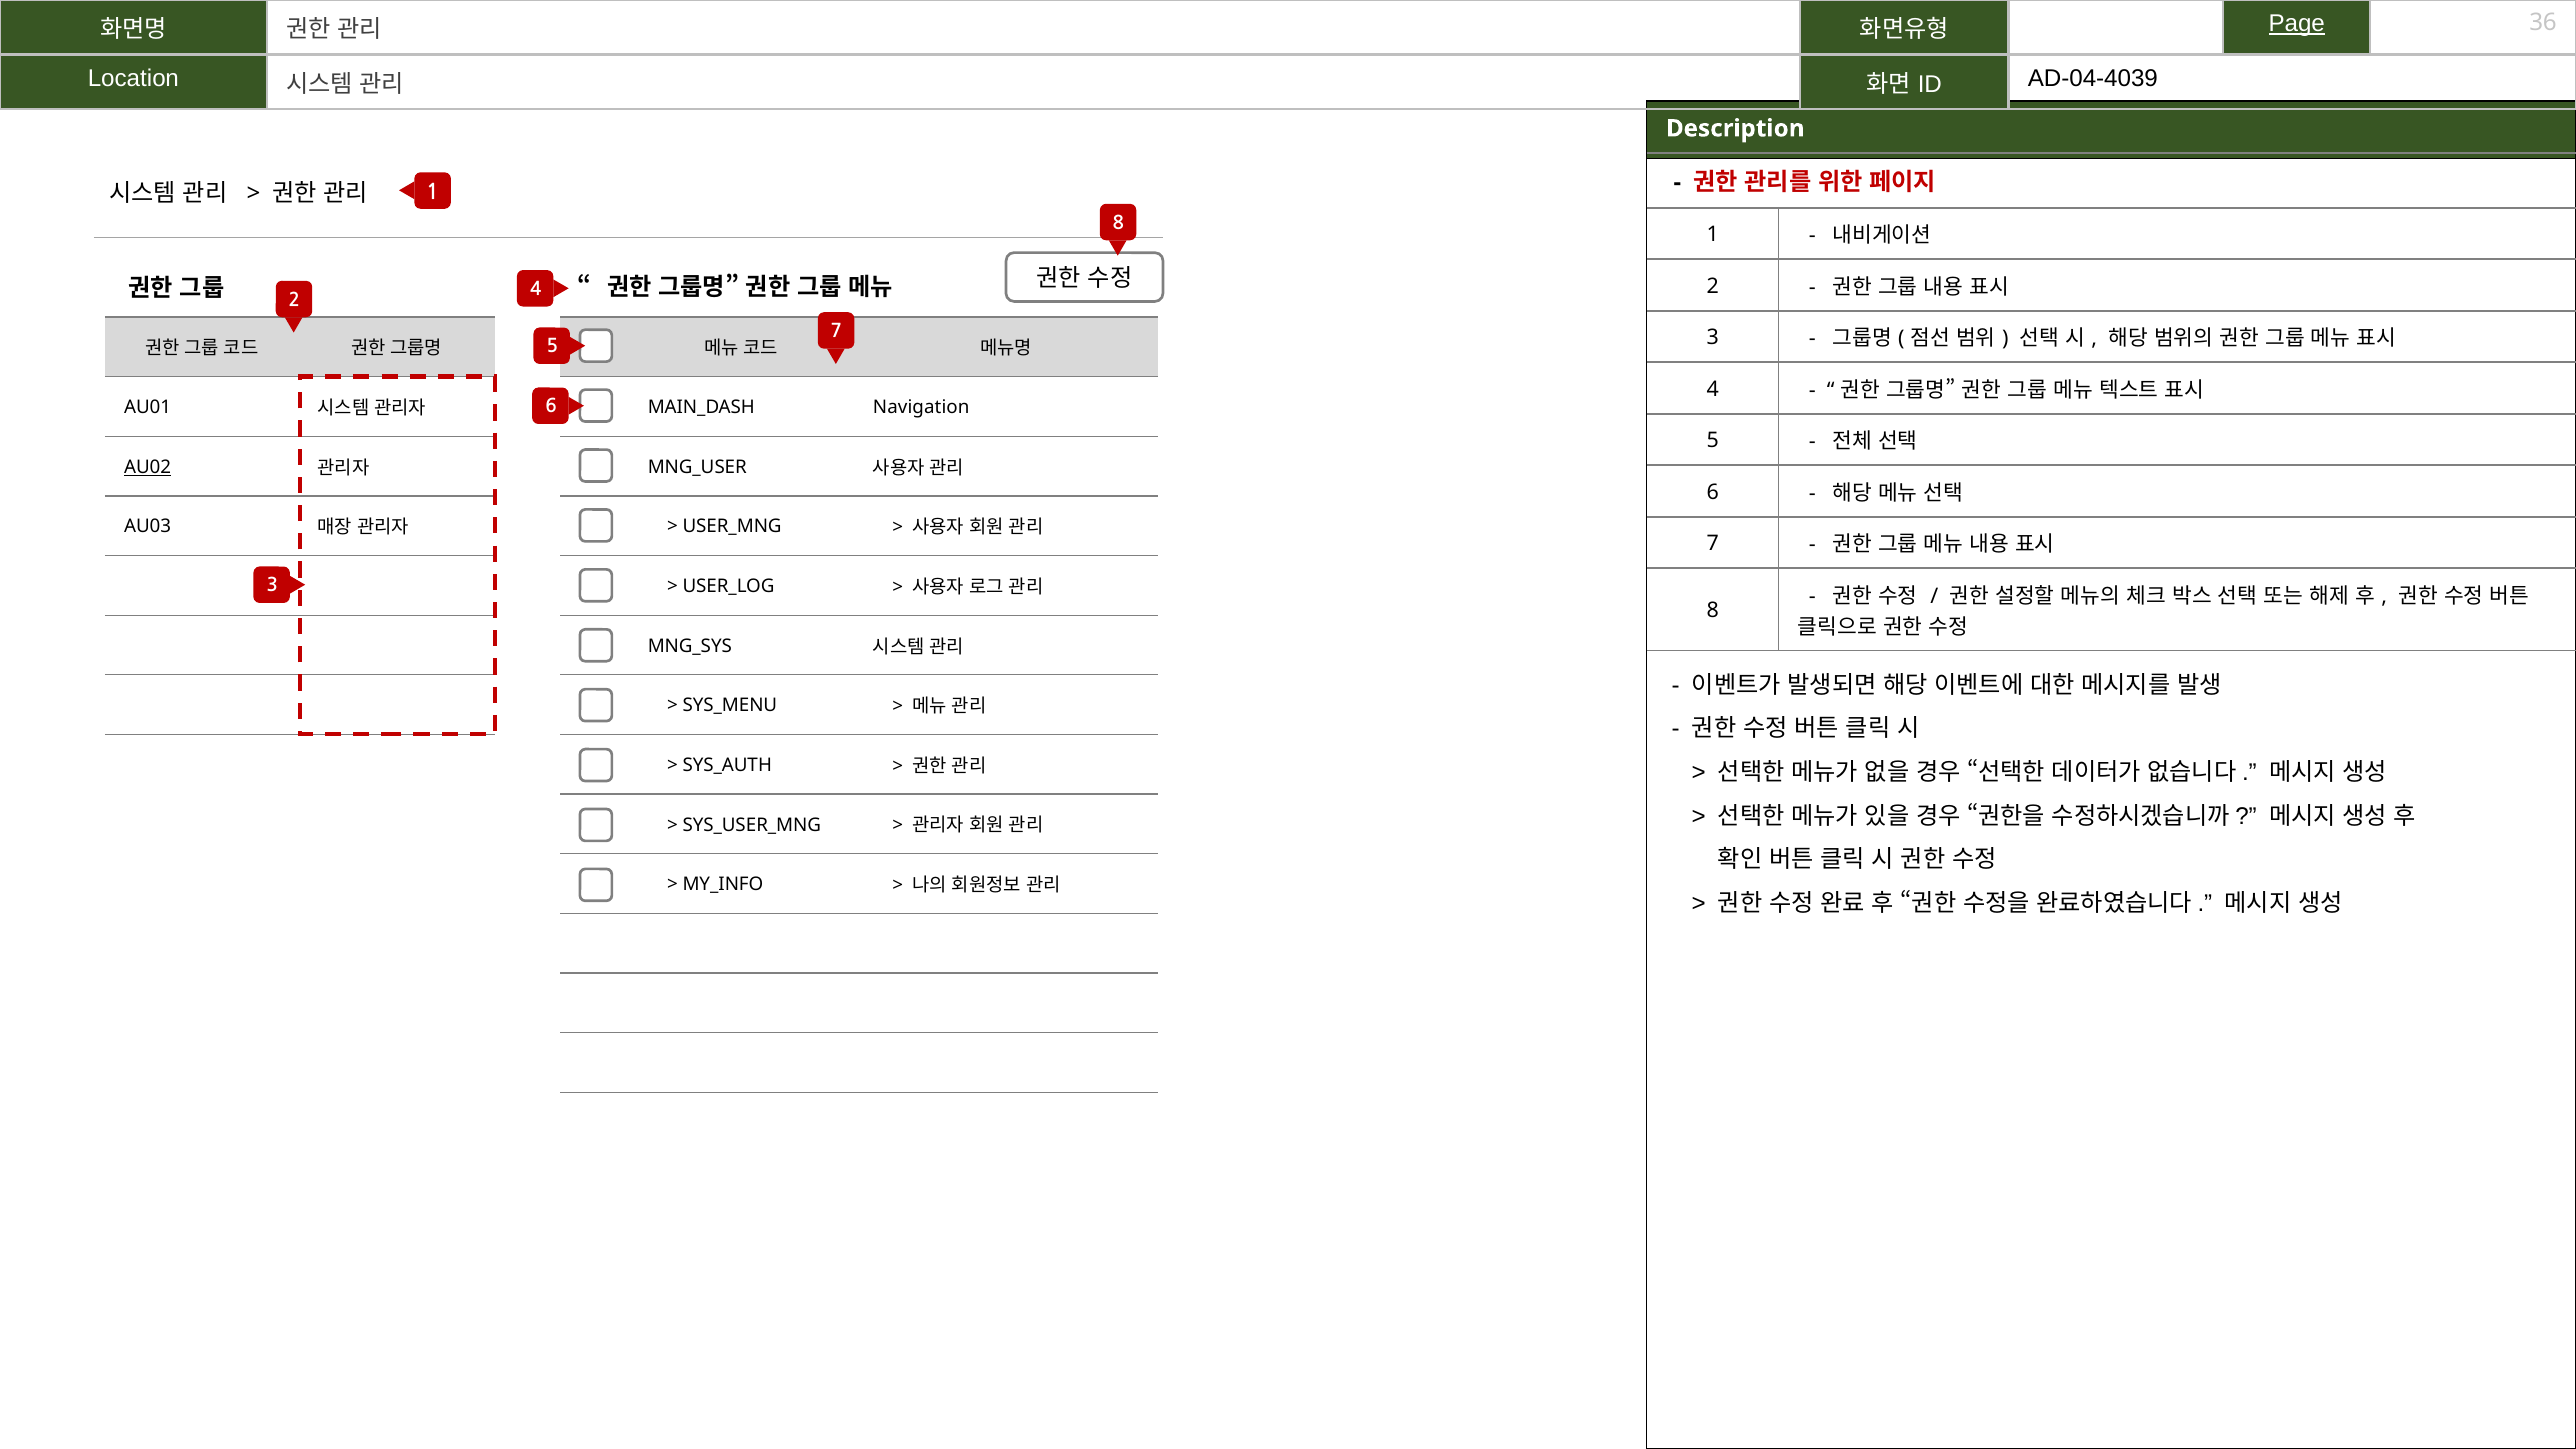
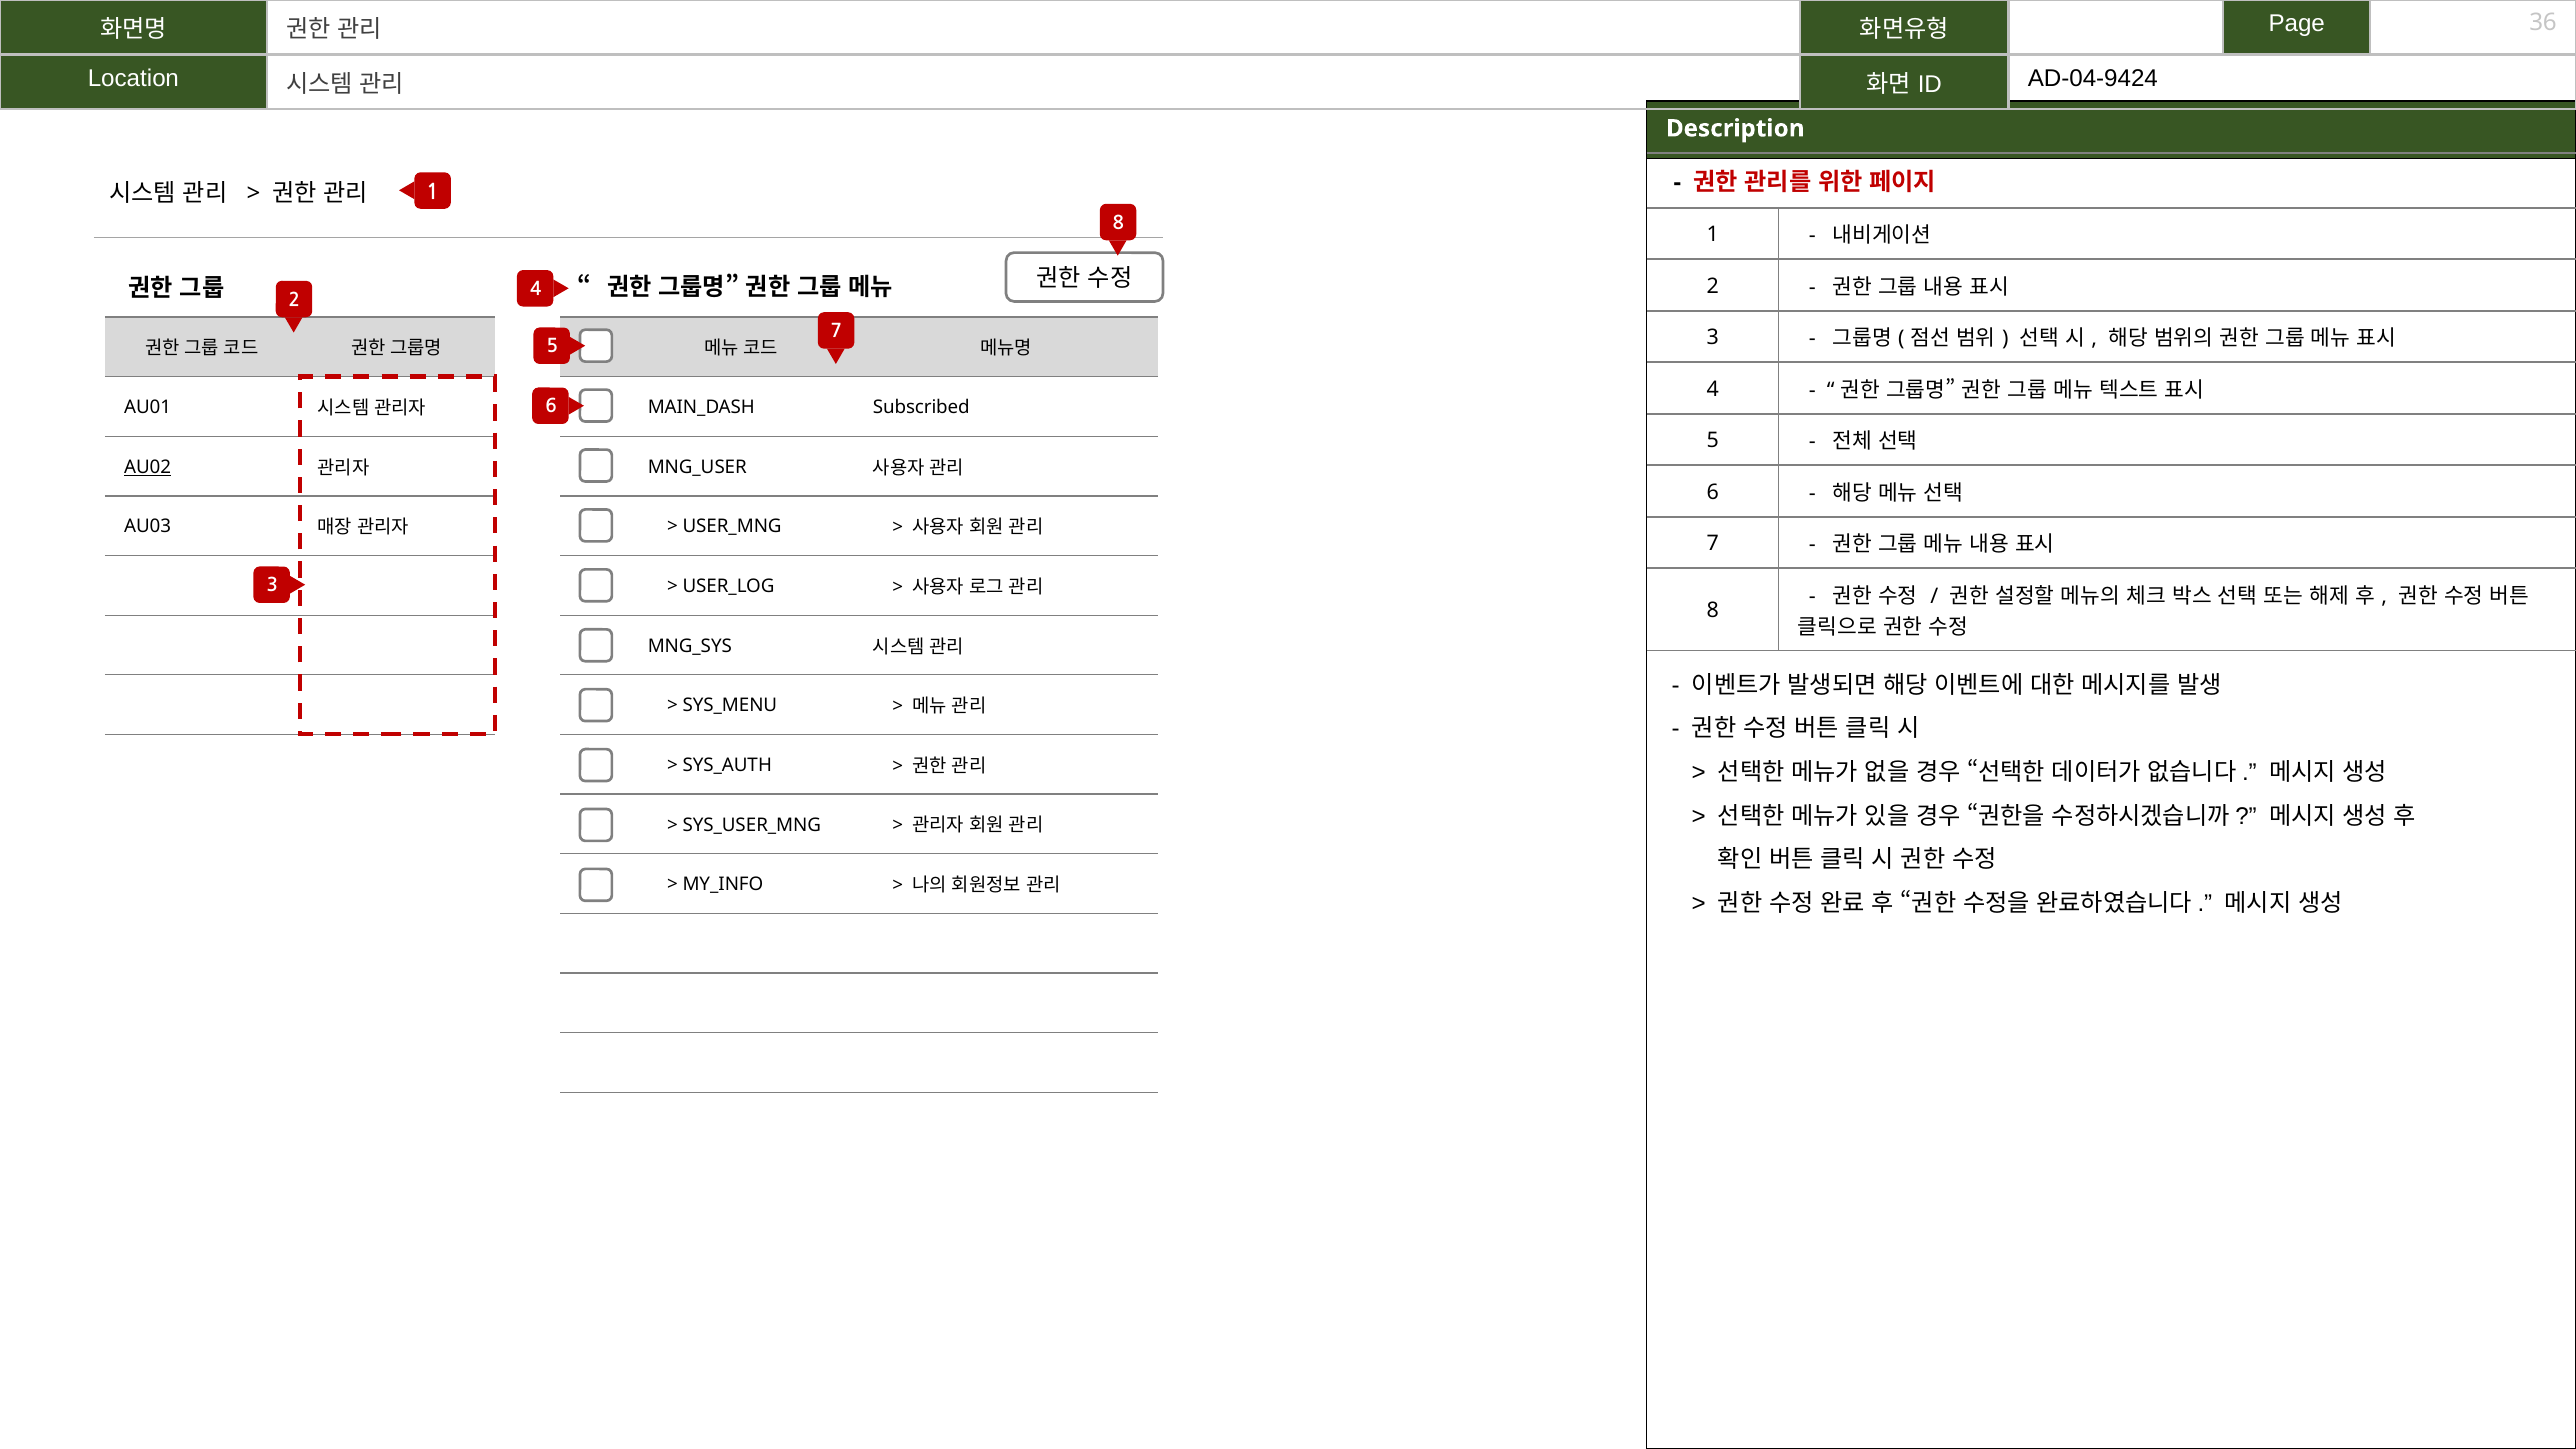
Page underline: present -> none
AD-04-4039: AD-04-4039 -> AD-04-9424
Navigation: Navigation -> Subscribed
